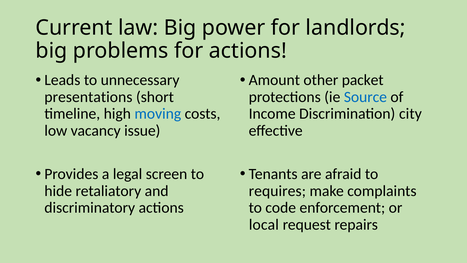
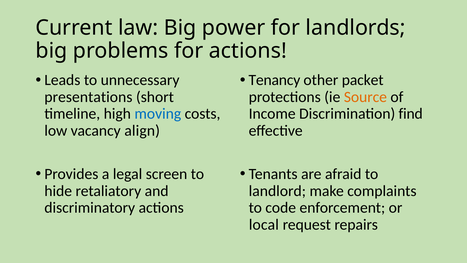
Amount: Amount -> Tenancy
Source colour: blue -> orange
city: city -> find
issue: issue -> align
requires: requires -> landlord
